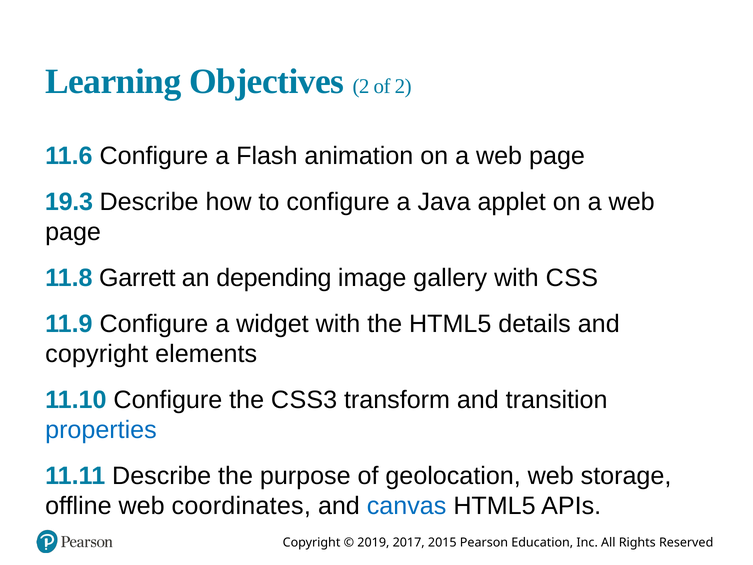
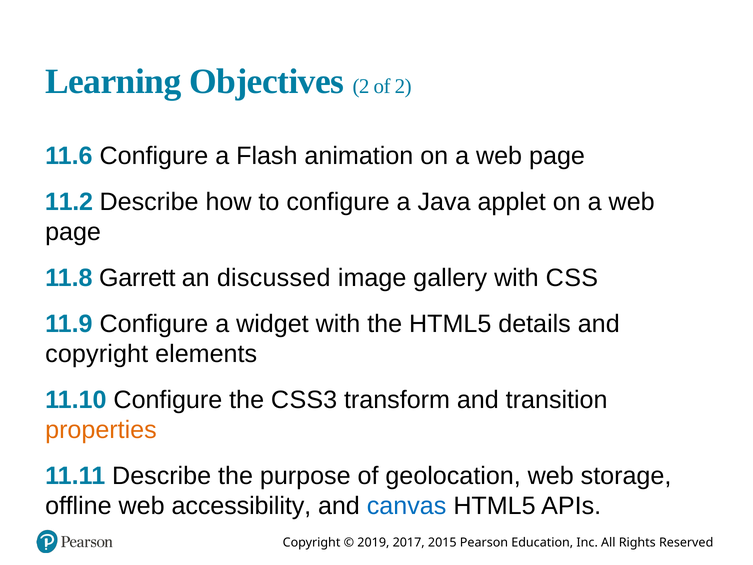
19.3: 19.3 -> 11.2
depending: depending -> discussed
properties colour: blue -> orange
coordinates: coordinates -> accessibility
